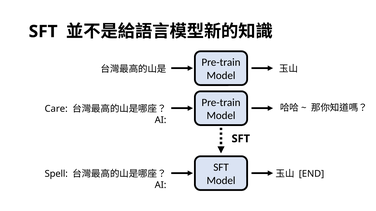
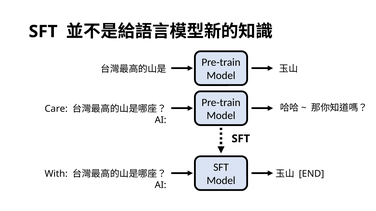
Spell: Spell -> With
